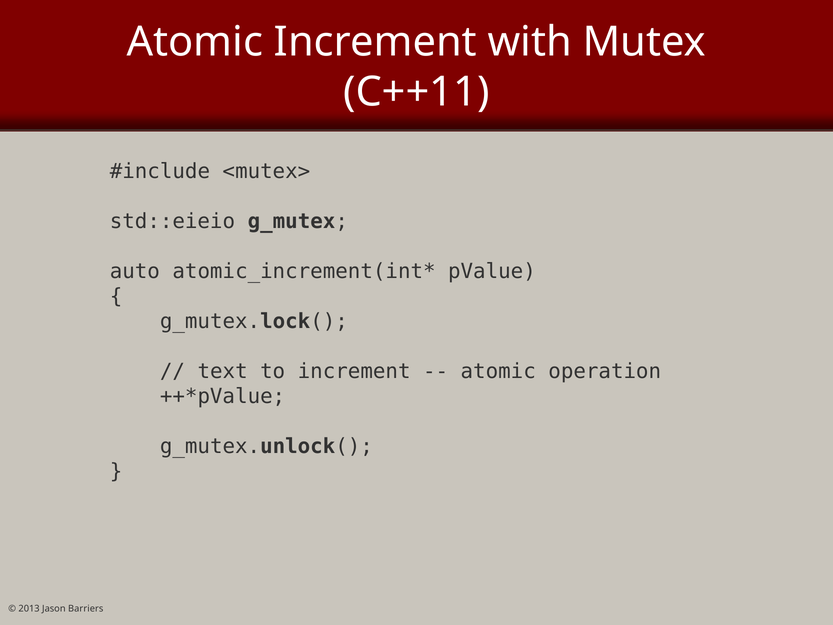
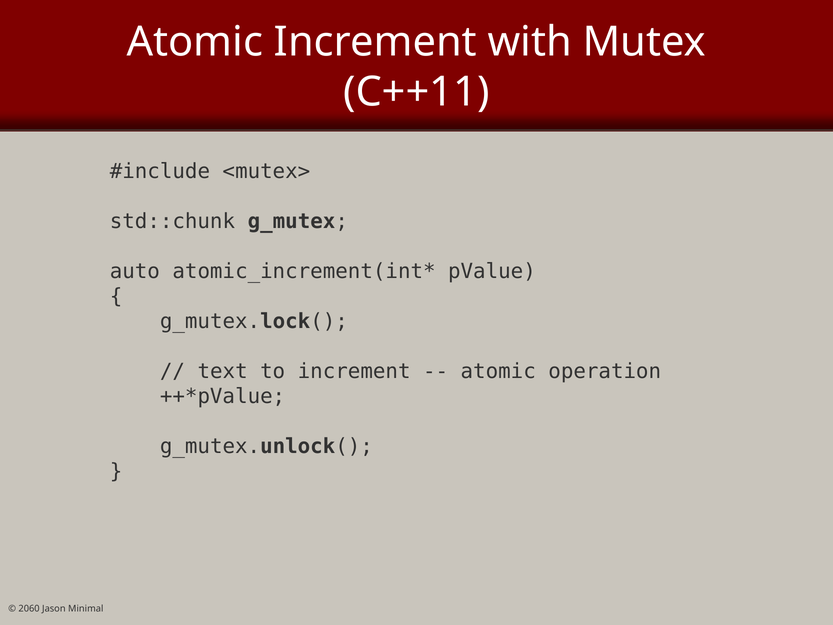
std::eieio: std::eieio -> std::chunk
2013: 2013 -> 2060
Barriers: Barriers -> Minimal
